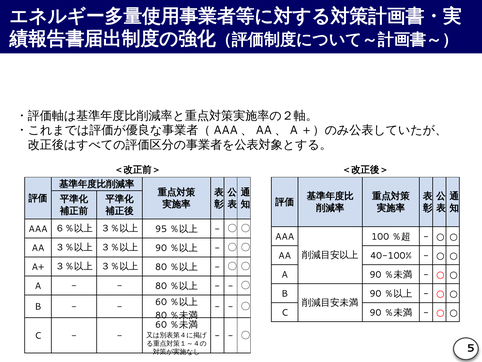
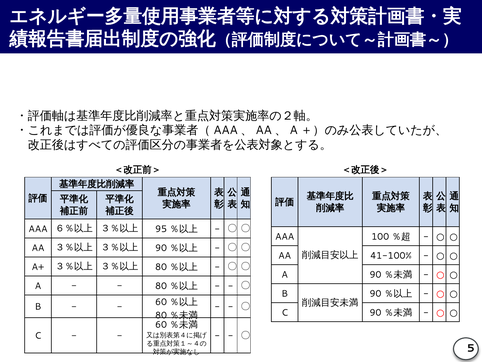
40-100%: 40-100% -> 41-100%
